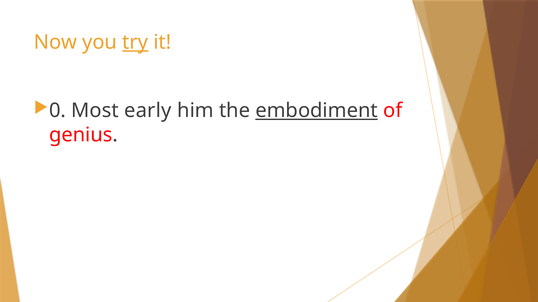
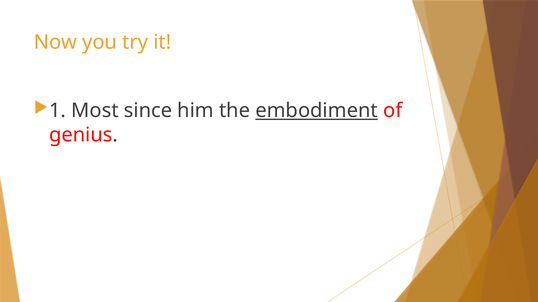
try underline: present -> none
0: 0 -> 1
early: early -> since
